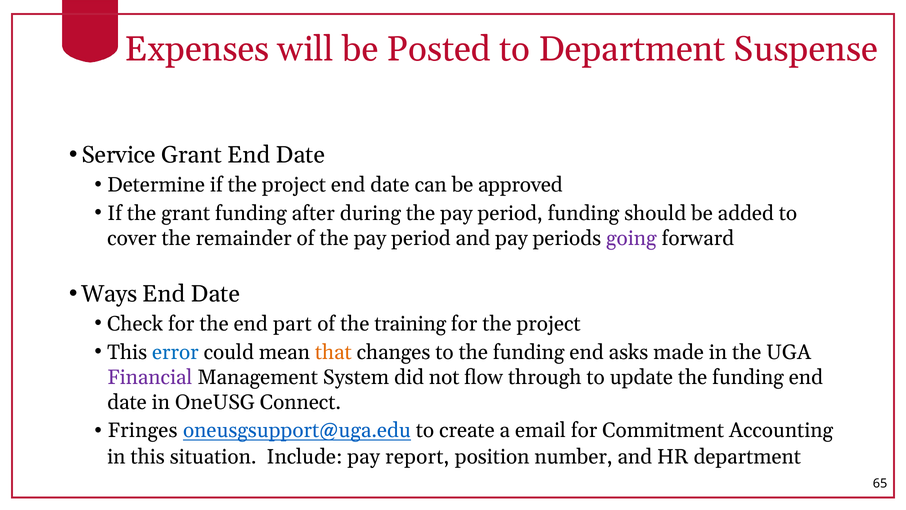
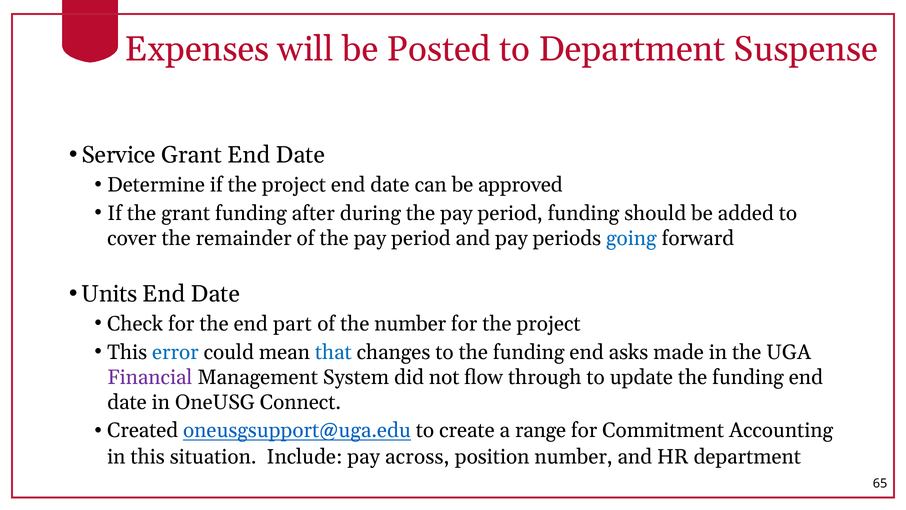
going colour: purple -> blue
Ways: Ways -> Units
the training: training -> number
that colour: orange -> blue
Fringes: Fringes -> Created
email: email -> range
report: report -> across
